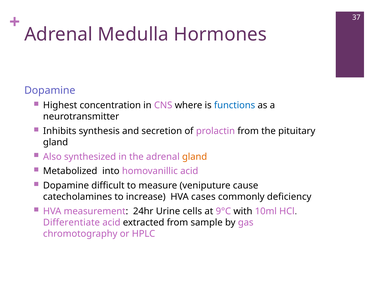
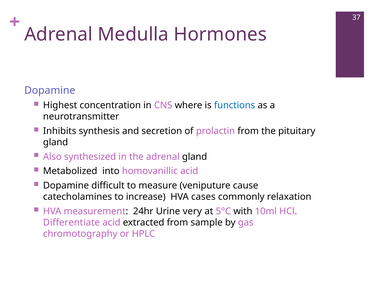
gland at (195, 157) colour: orange -> black
deficiency: deficiency -> relaxation
cells: cells -> very
9°C: 9°C -> 5°C
